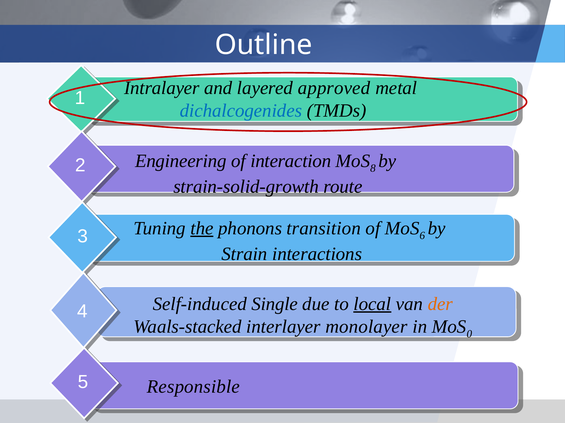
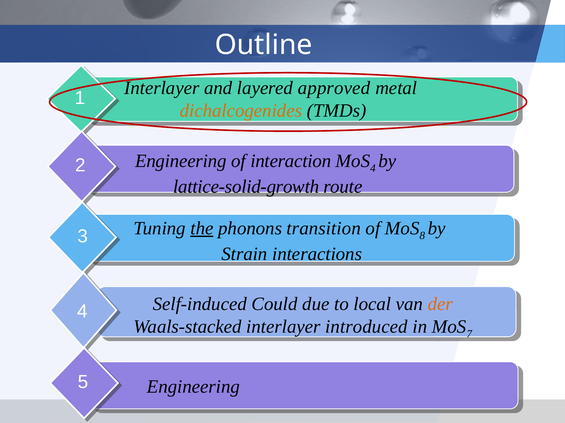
Intralayer at (162, 88): Intralayer -> Interlayer
dichalcogenides colour: blue -> orange
8 at (373, 169): 8 -> 4
strain-solid-growth: strain-solid-growth -> lattice-solid-growth
6: 6 -> 8
Single: Single -> Could
local underline: present -> none
monolayer: monolayer -> introduced
0: 0 -> 7
5 Responsible: Responsible -> Engineering
